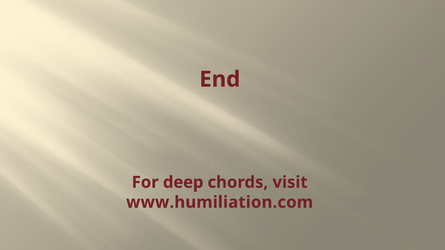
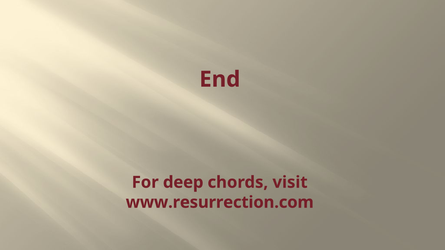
www.humiliation.com: www.humiliation.com -> www.resurrection.com
